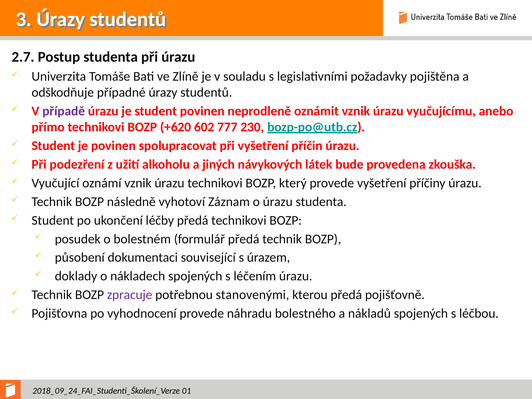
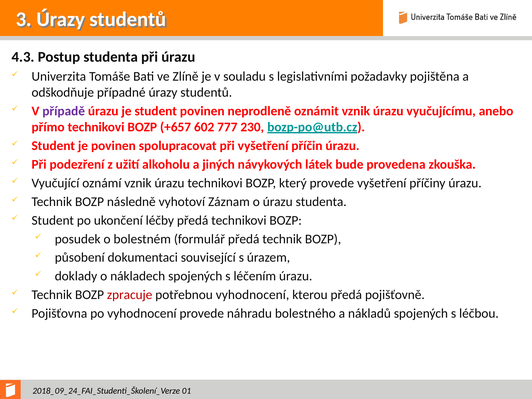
2.7: 2.7 -> 4.3
+620: +620 -> +657
zpracuje colour: purple -> red
potřebnou stanovenými: stanovenými -> vyhodnocení
